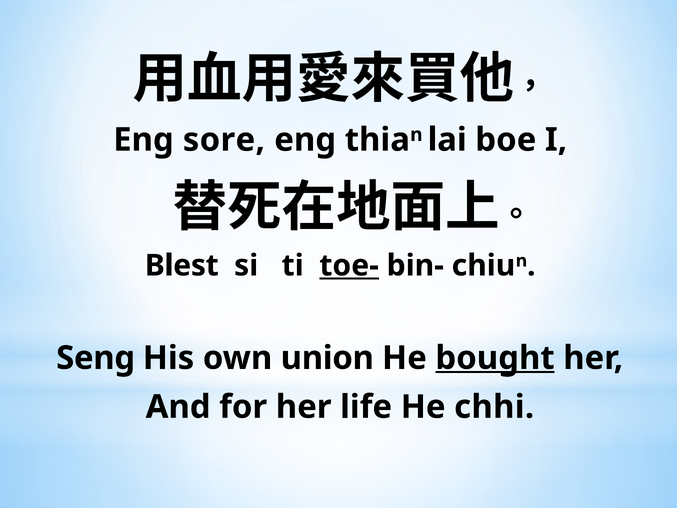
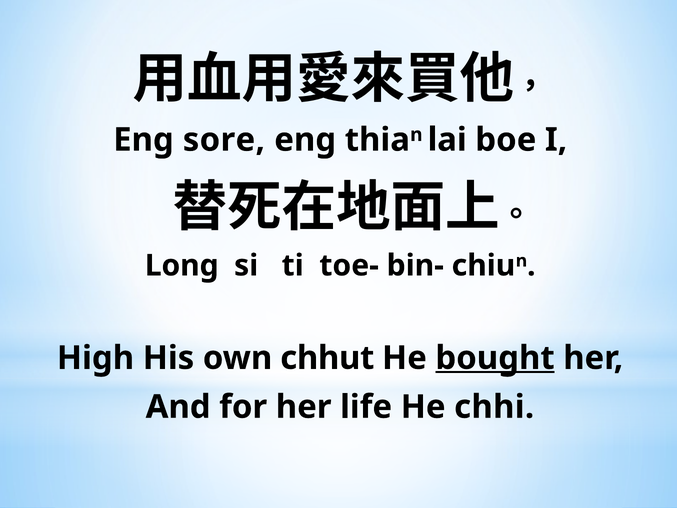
Blest: Blest -> Long
toe- underline: present -> none
Seng: Seng -> High
union: union -> chhut
